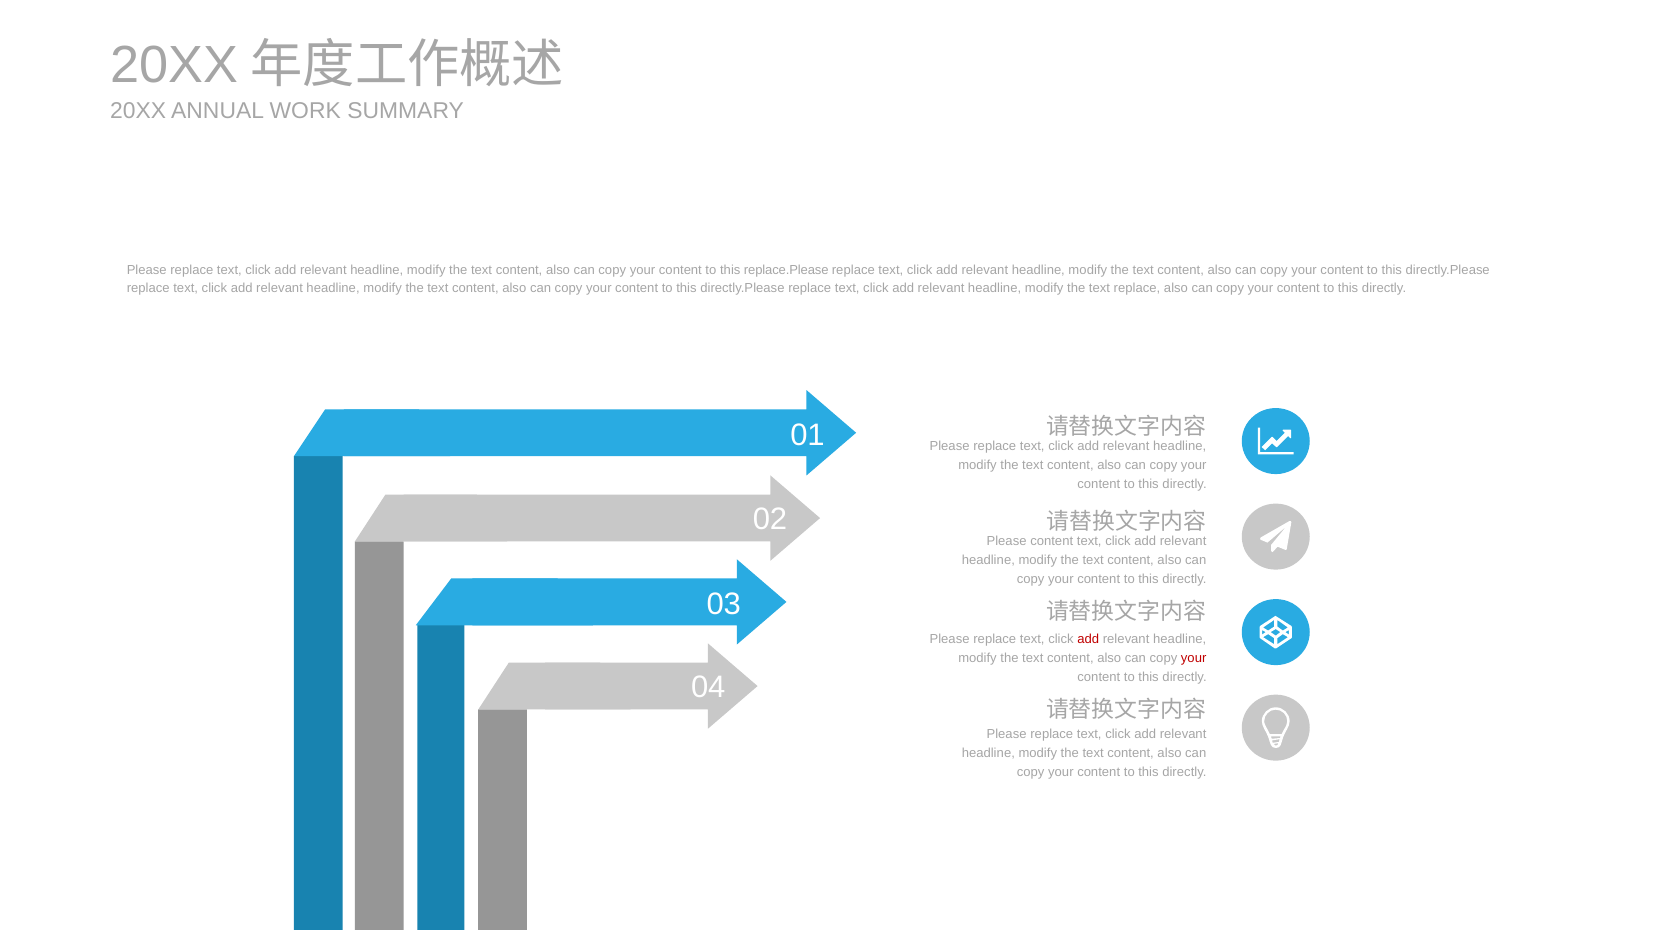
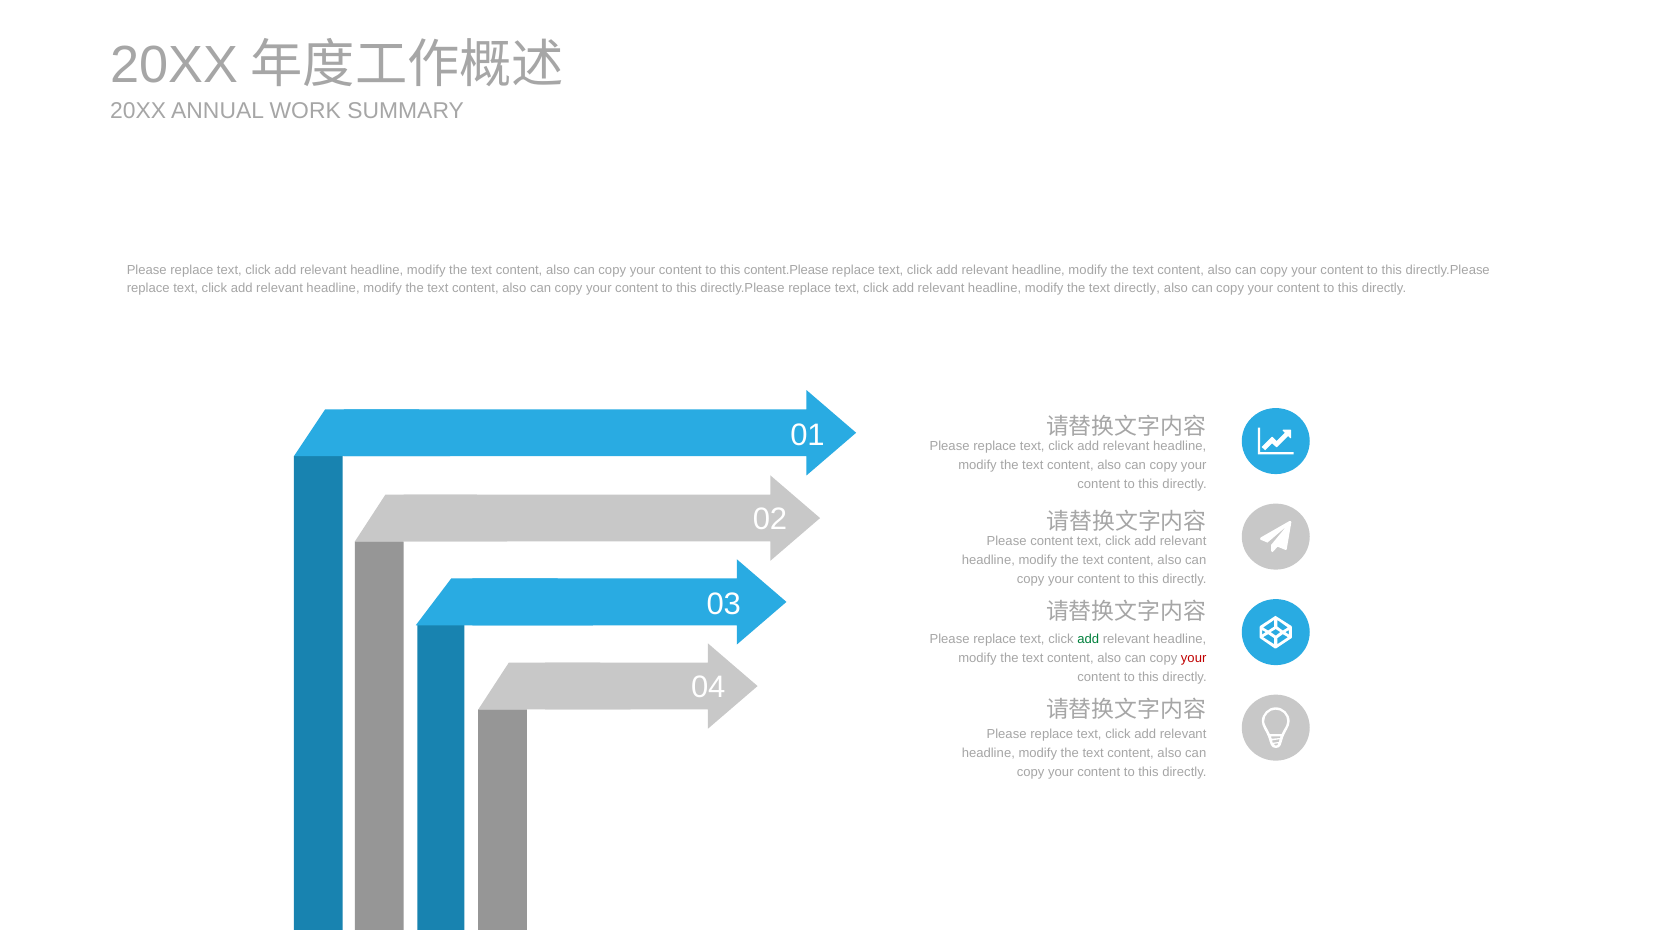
replace.Please: replace.Please -> content.Please
text replace: replace -> directly
add at (1088, 639) colour: red -> green
